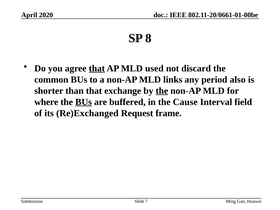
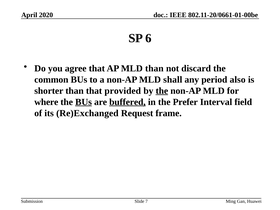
8: 8 -> 6
that at (97, 68) underline: present -> none
MLD used: used -> than
links: links -> shall
exchange: exchange -> provided
buffered underline: none -> present
Cause: Cause -> Prefer
